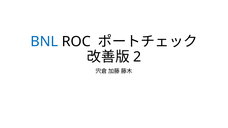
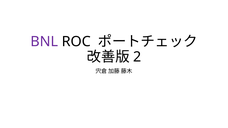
BNL colour: blue -> purple
